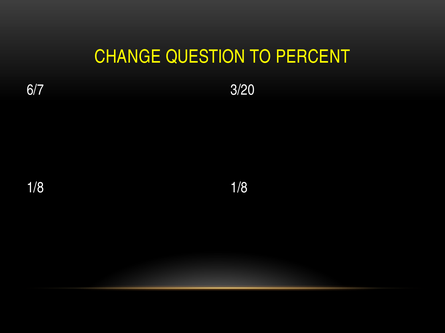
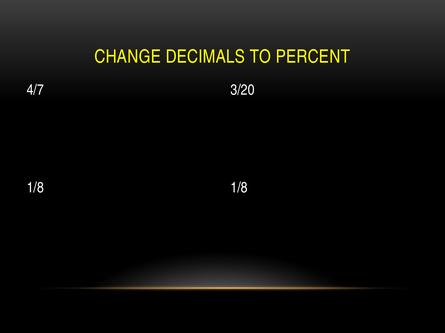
QUESTION: QUESTION -> DECIMALS
6/7: 6/7 -> 4/7
